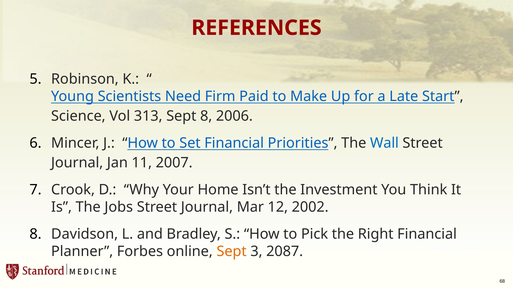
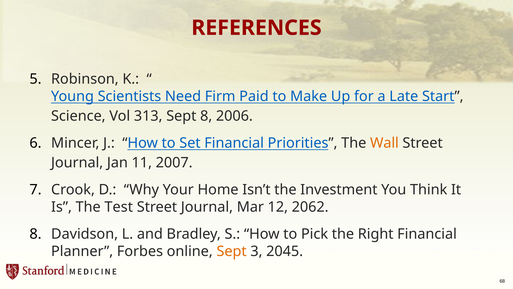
Wall colour: blue -> orange
Jobs: Jobs -> Test
2002: 2002 -> 2062
2087: 2087 -> 2045
